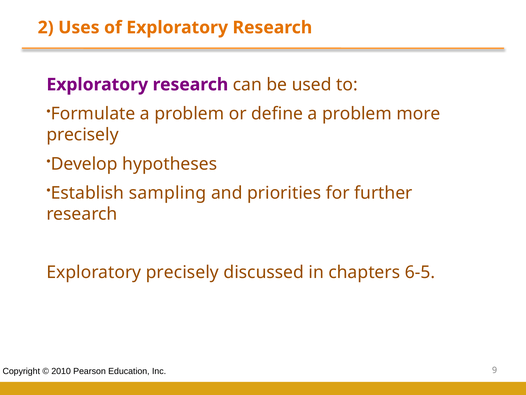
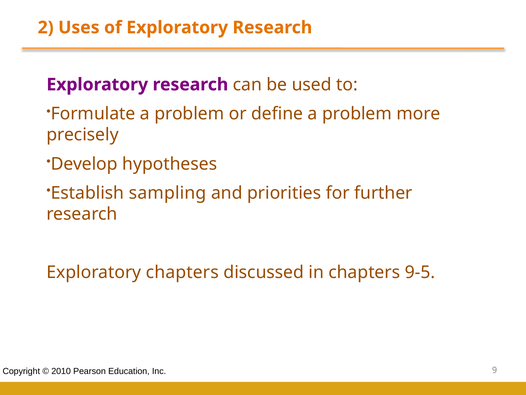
Exploratory precisely: precisely -> chapters
6-5: 6-5 -> 9-5
